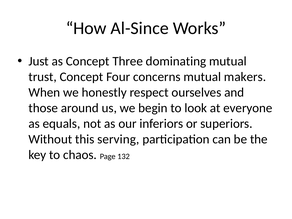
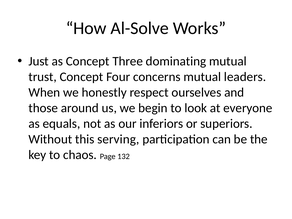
Al-Since: Al-Since -> Al-Solve
makers: makers -> leaders
